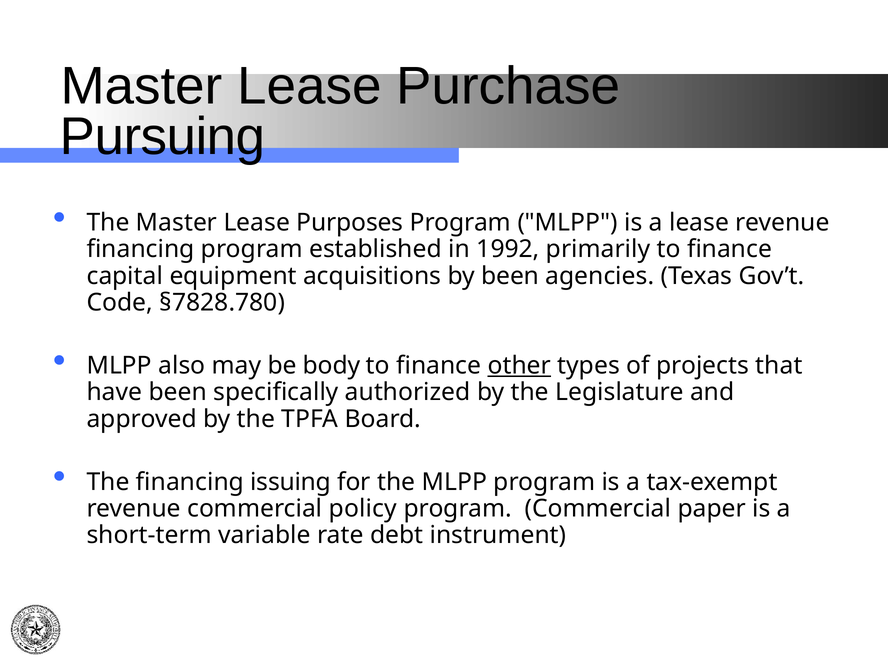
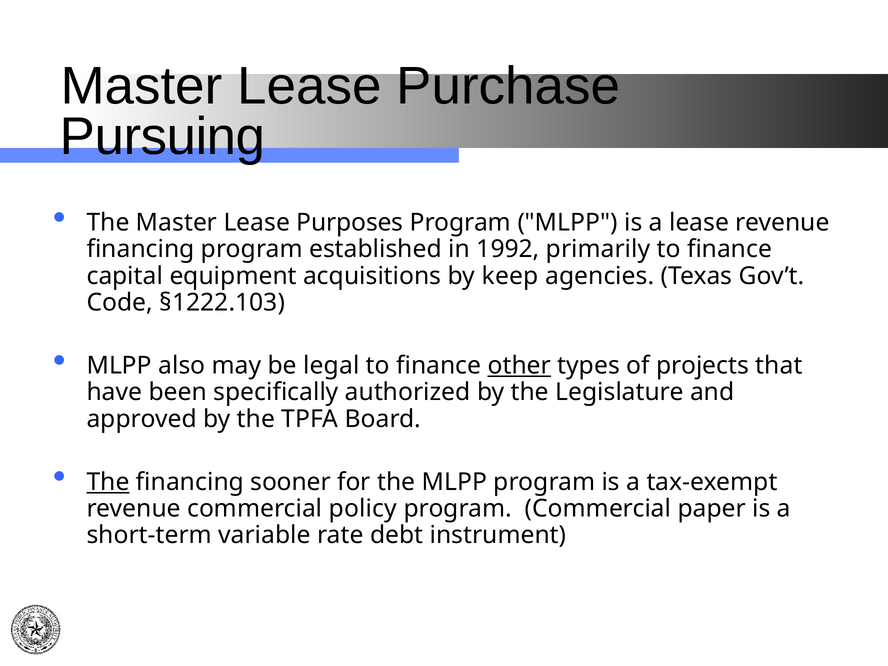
by been: been -> keep
§7828.780: §7828.780 -> §1222.103
body: body -> legal
The at (108, 482) underline: none -> present
issuing: issuing -> sooner
